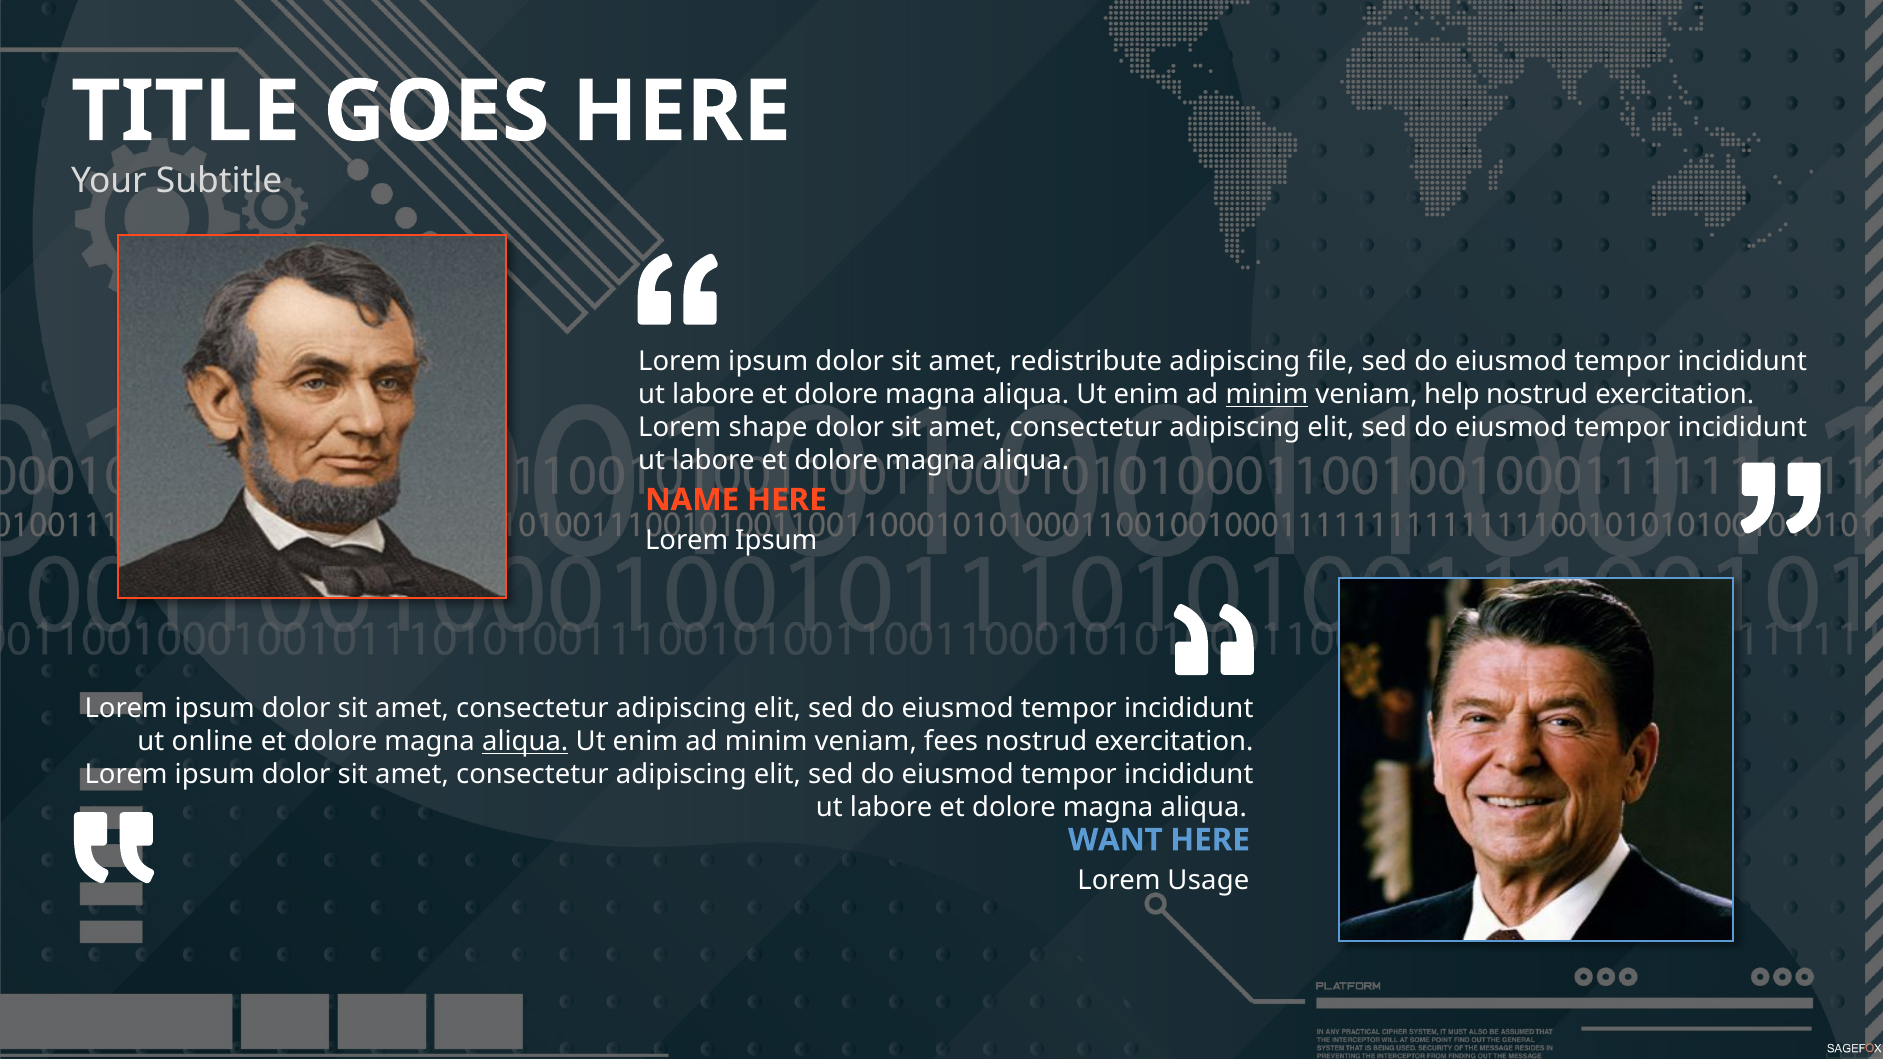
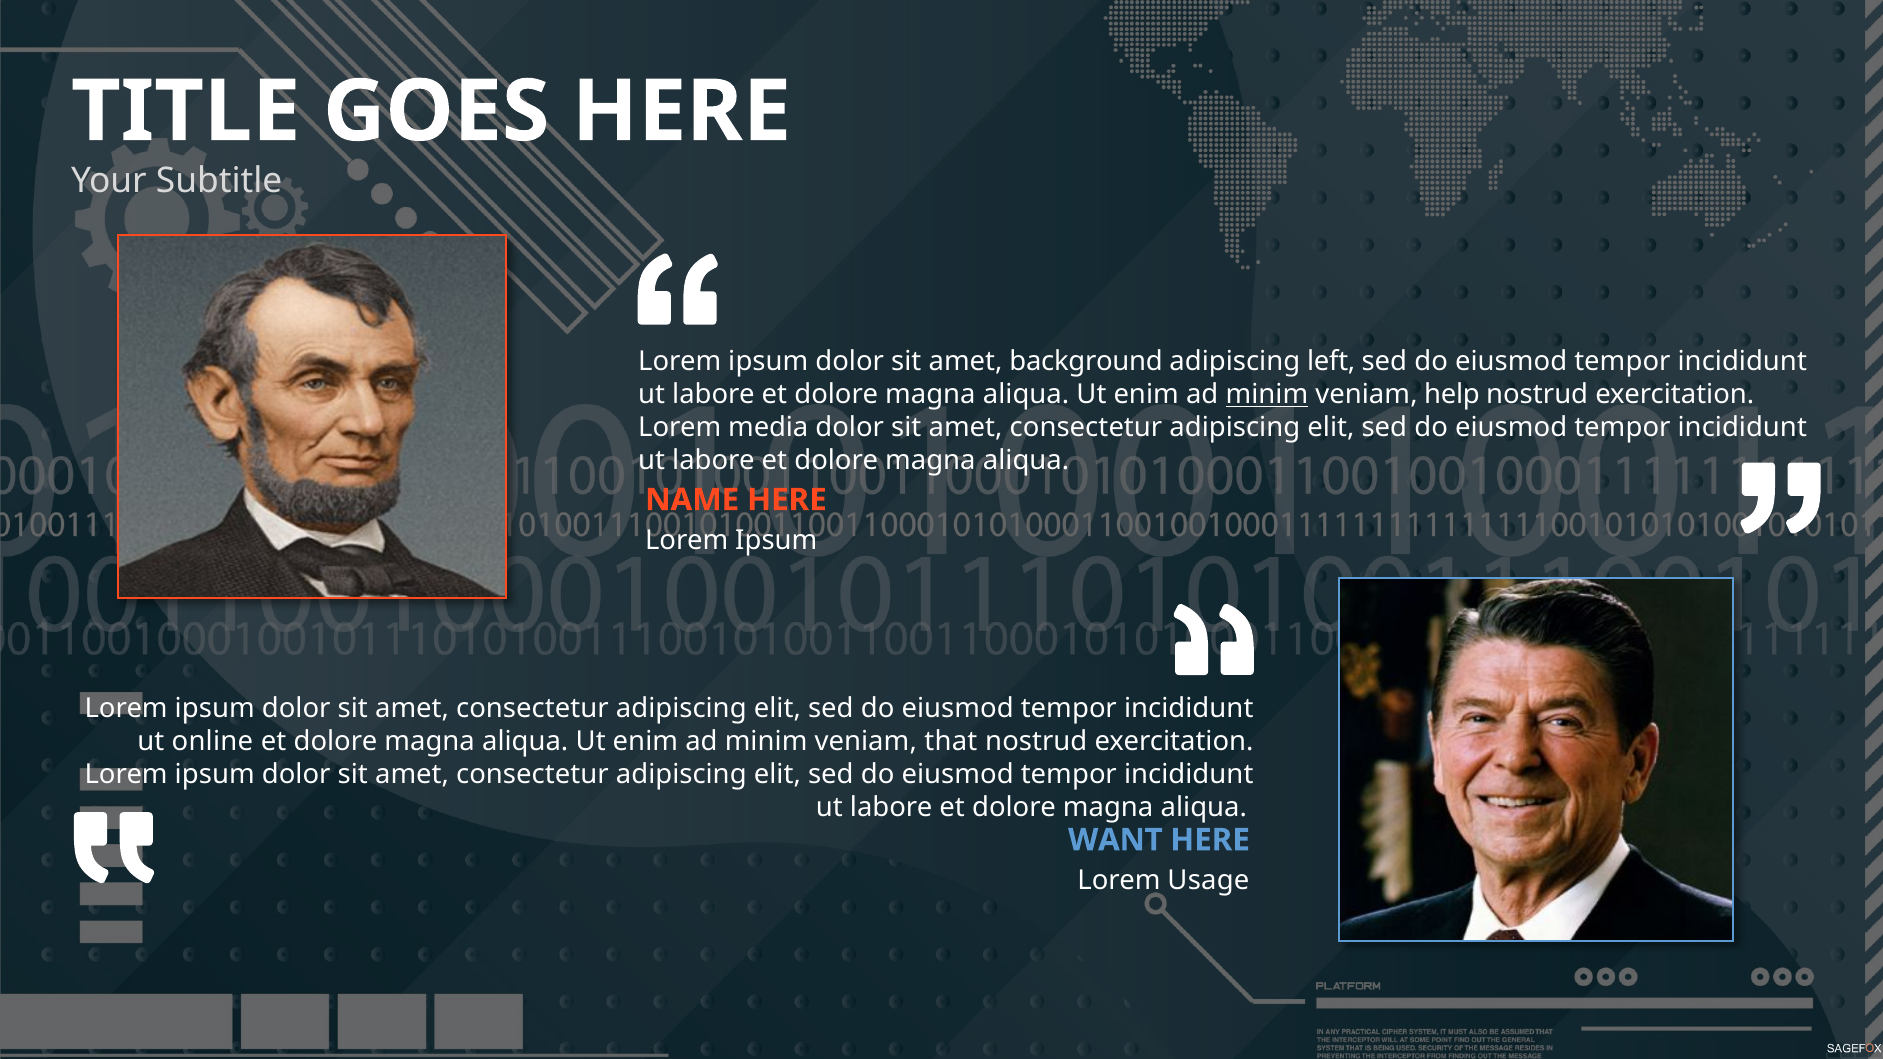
redistribute: redistribute -> background
file: file -> left
shape: shape -> media
aliqua at (525, 742) underline: present -> none
fees: fees -> that
